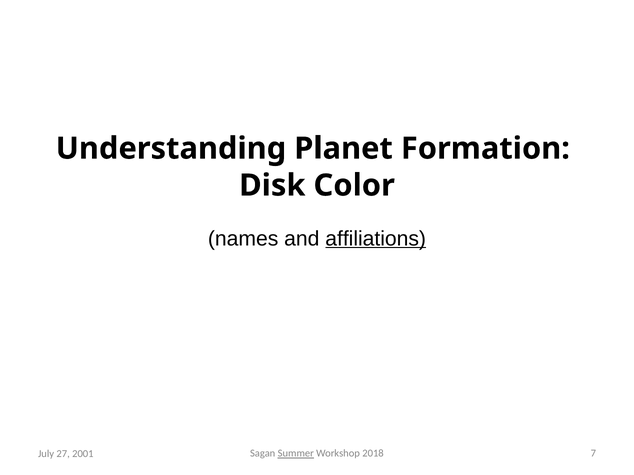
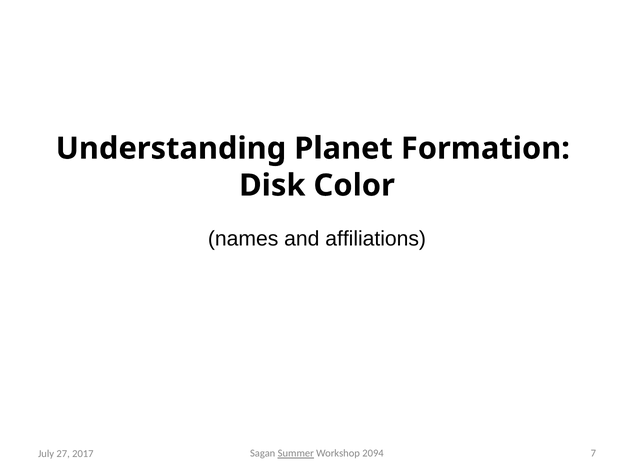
affiliations underline: present -> none
2018: 2018 -> 2094
2001: 2001 -> 2017
